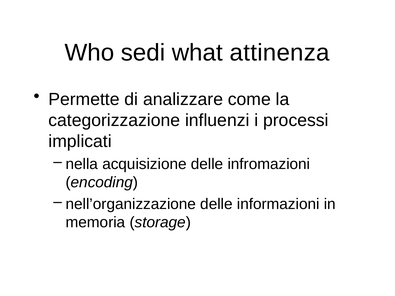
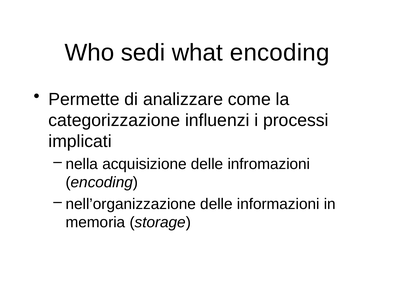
what attinenza: attinenza -> encoding
